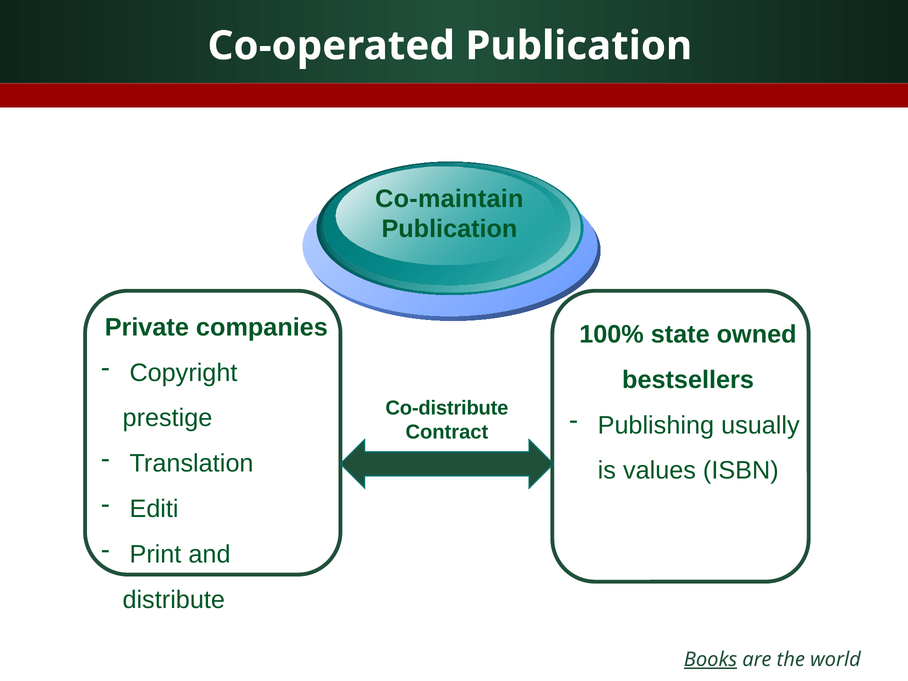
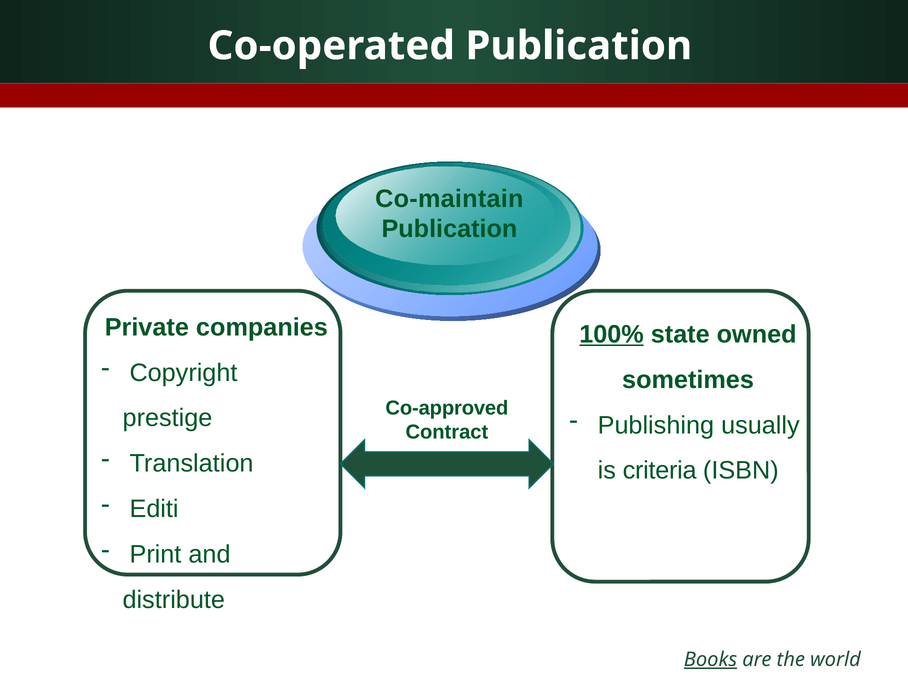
100% underline: none -> present
bestsellers: bestsellers -> sometimes
Co-distribute: Co-distribute -> Co-approved
values: values -> criteria
